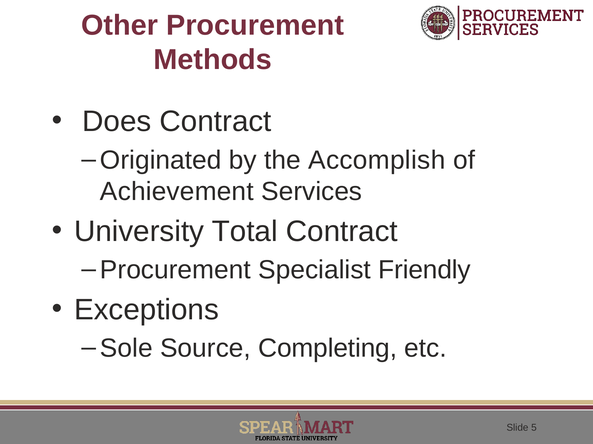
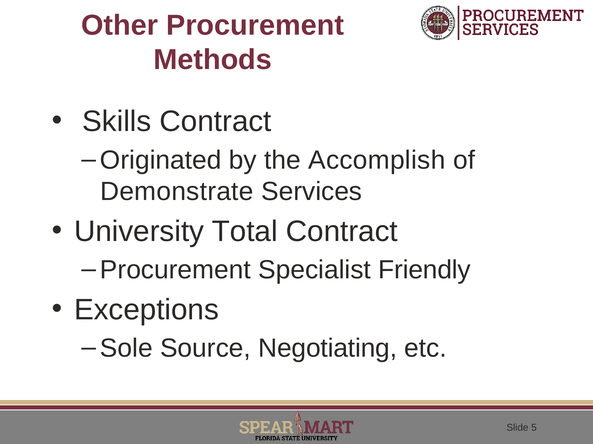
Does: Does -> Skills
Achievement: Achievement -> Demonstrate
Completing: Completing -> Negotiating
